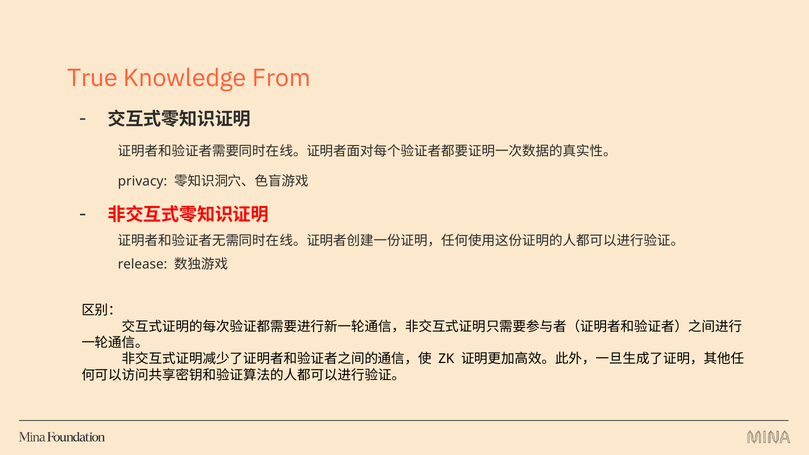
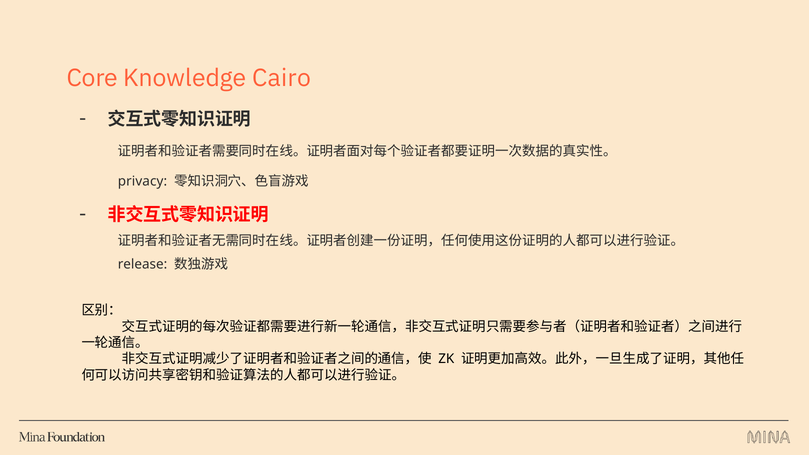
True: True -> Core
From: From -> Cairo
